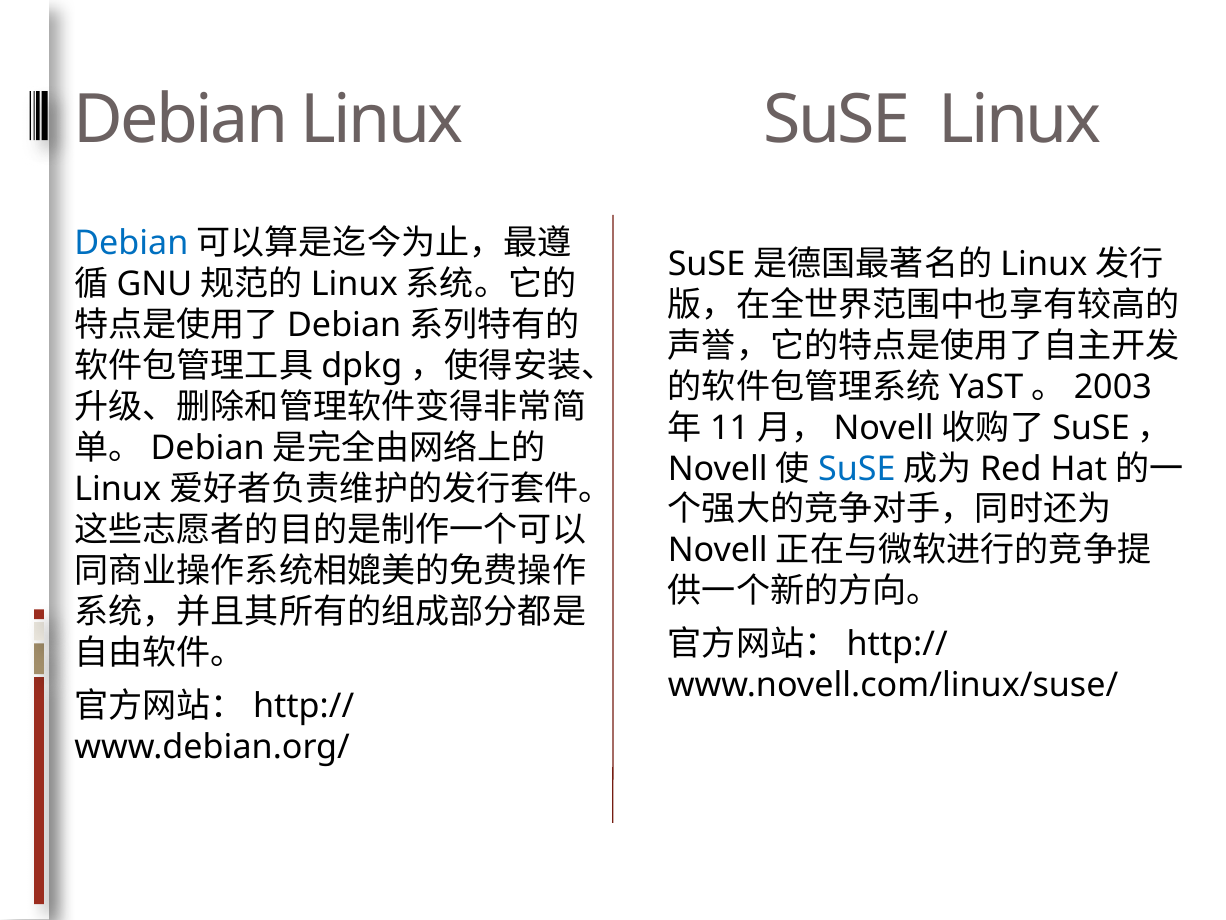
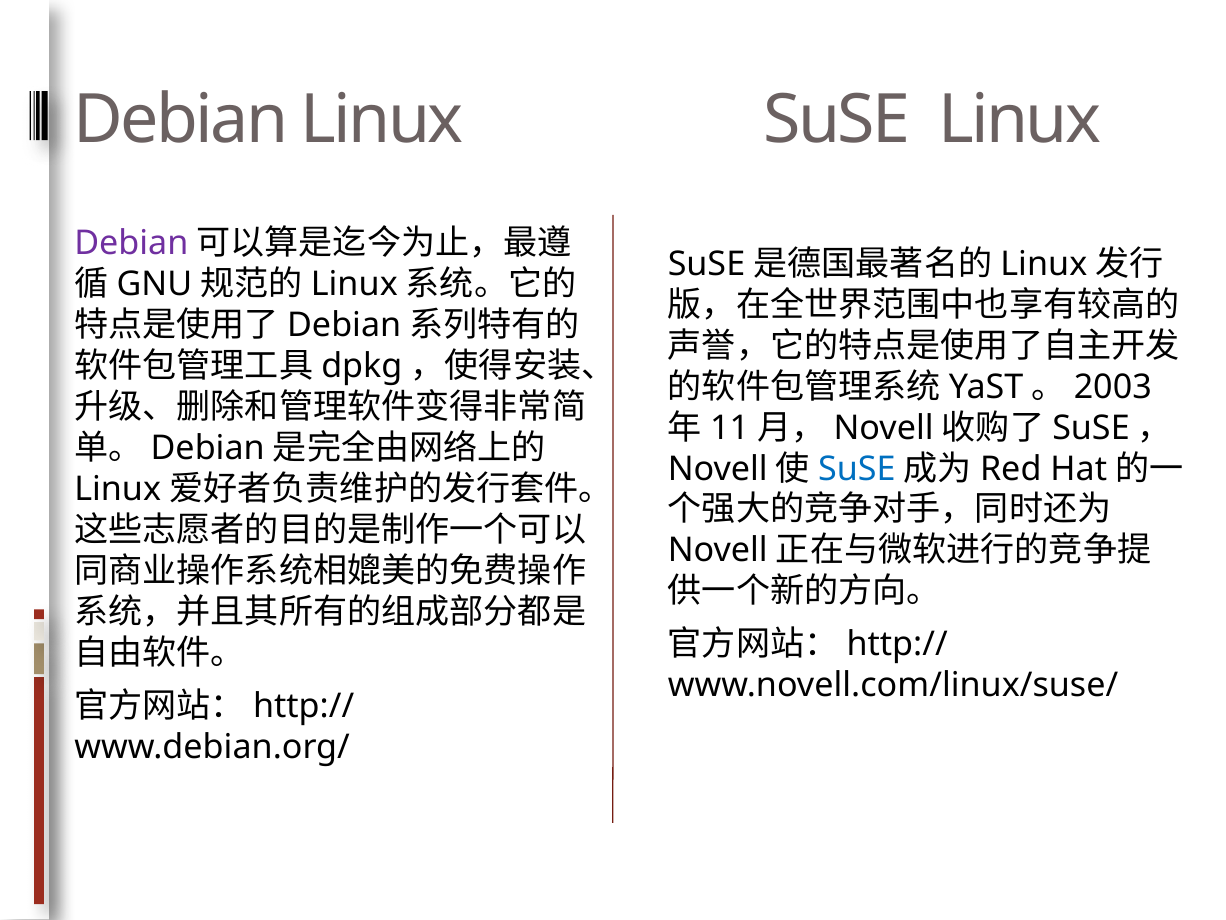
Debian at (131, 243) colour: blue -> purple
